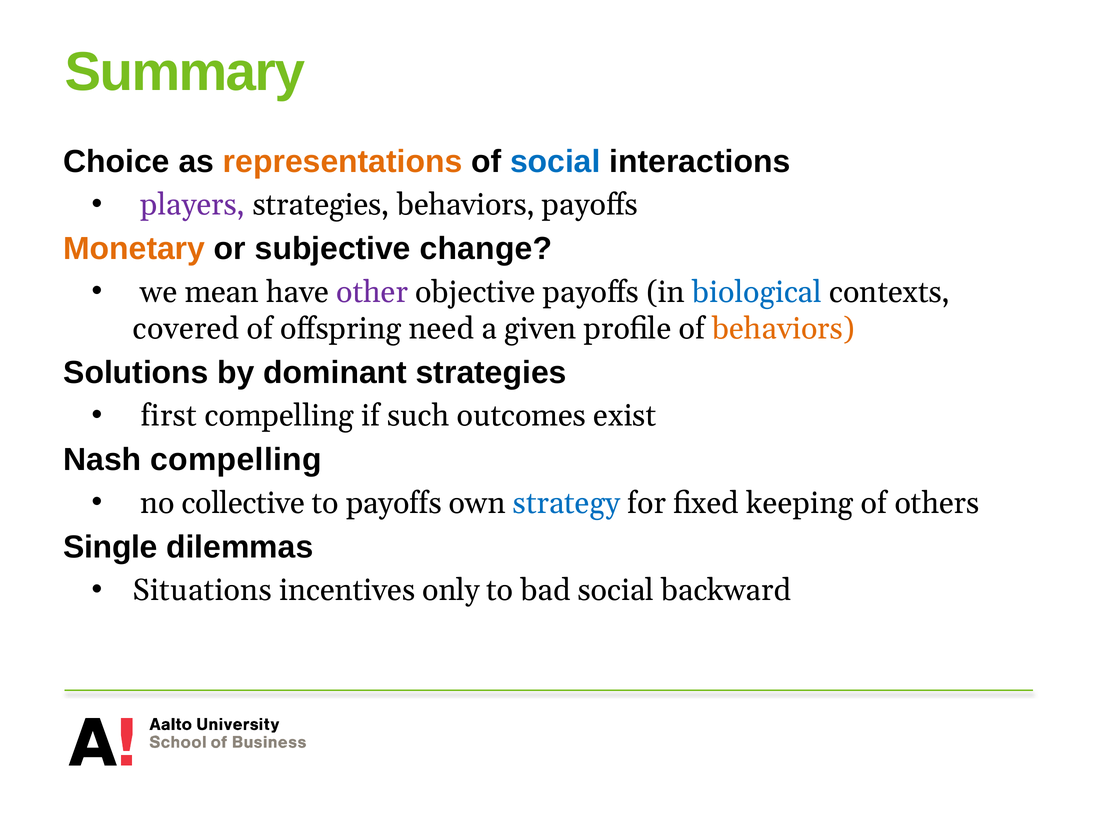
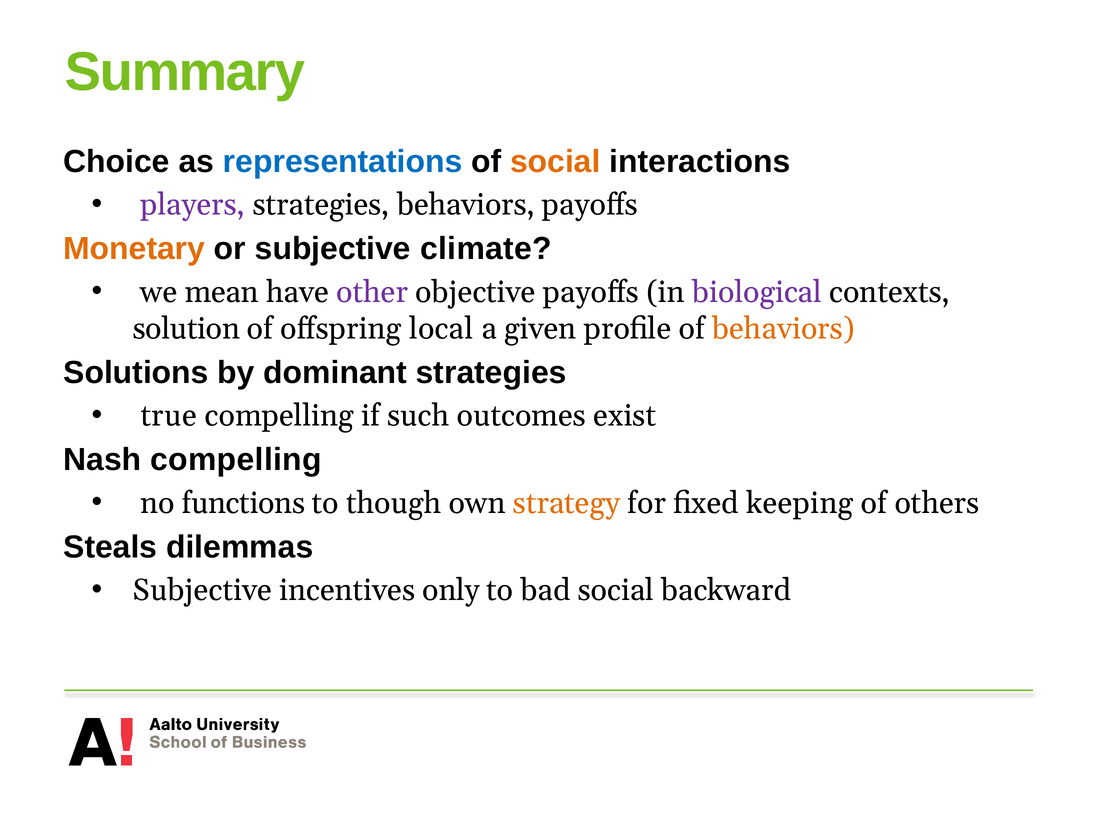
representations colour: orange -> blue
social at (555, 162) colour: blue -> orange
change: change -> climate
biological colour: blue -> purple
covered: covered -> solution
need: need -> local
first: first -> true
collective: collective -> functions
to payoffs: payoffs -> though
strategy colour: blue -> orange
Single: Single -> Steals
Situations at (202, 591): Situations -> Subjective
